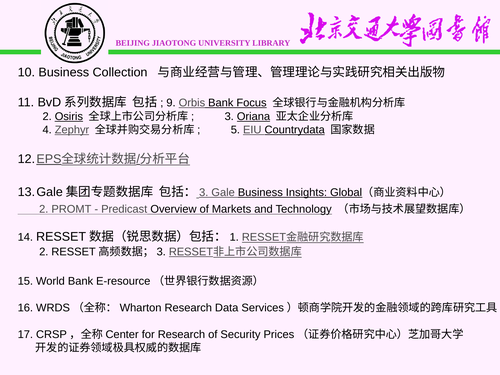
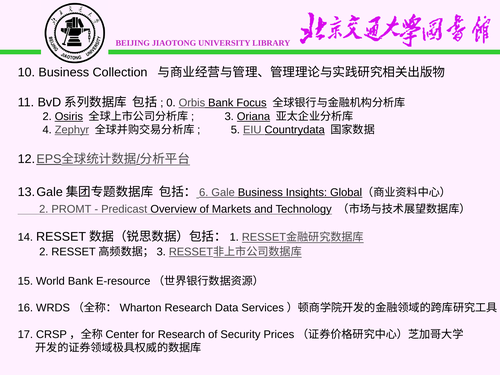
9: 9 -> 0
3 at (204, 193): 3 -> 6
